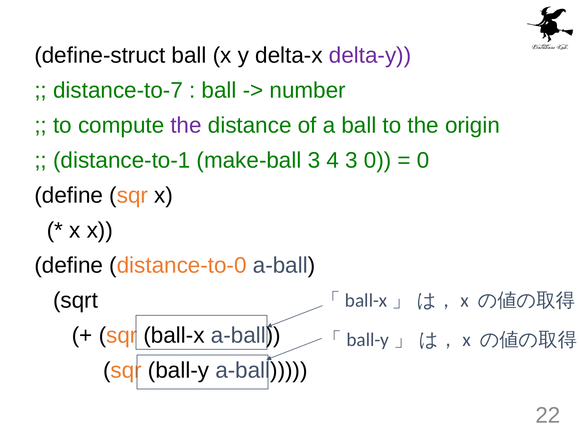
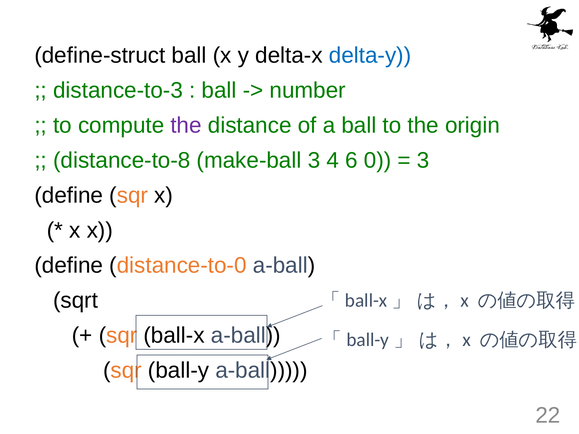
delta-y colour: purple -> blue
distance-to-7: distance-to-7 -> distance-to-3
distance-to-1: distance-to-1 -> distance-to-8
4 3: 3 -> 6
0 at (423, 160): 0 -> 3
